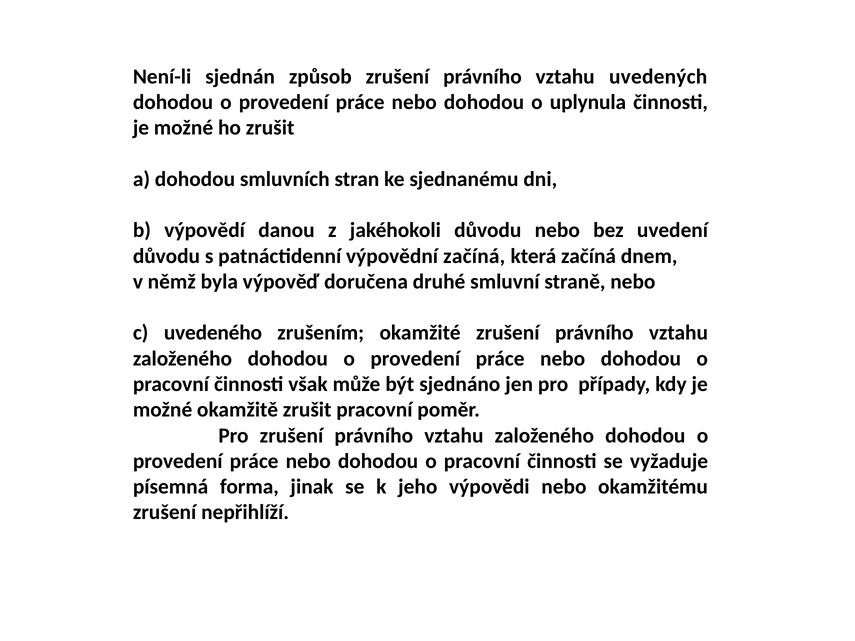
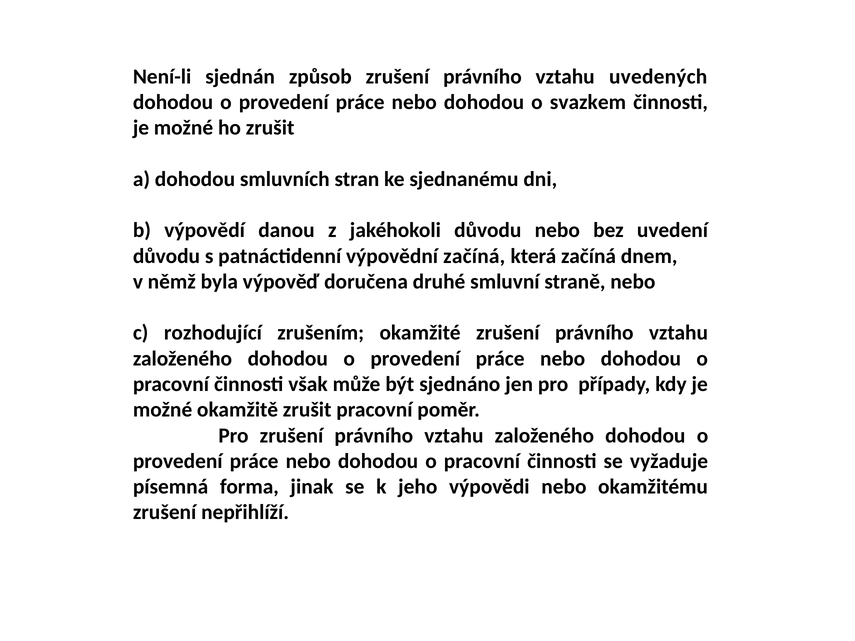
uplynula: uplynula -> svazkem
uvedeného: uvedeného -> rozhodující
